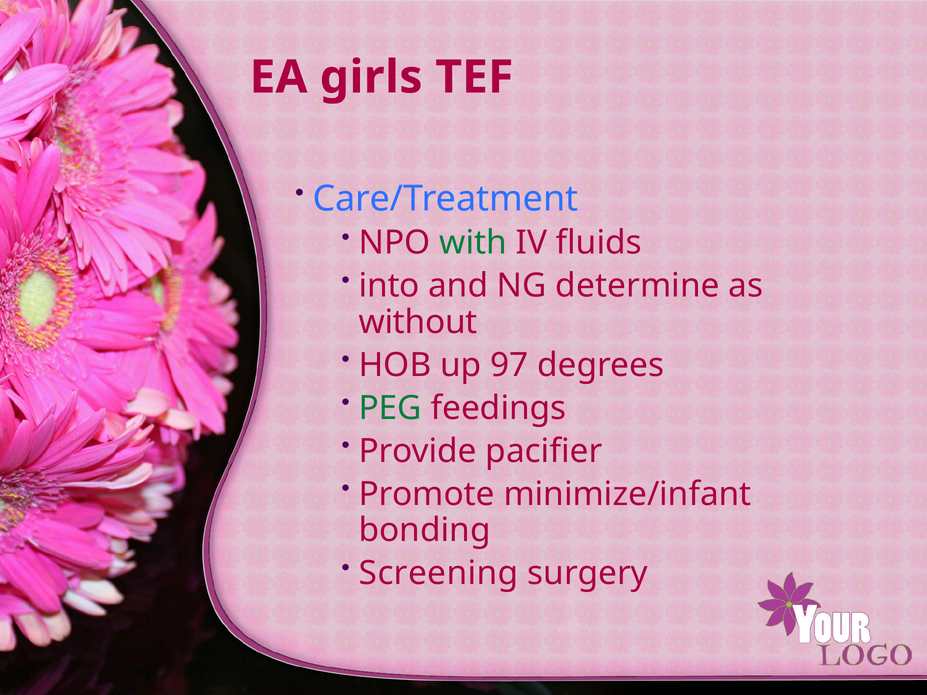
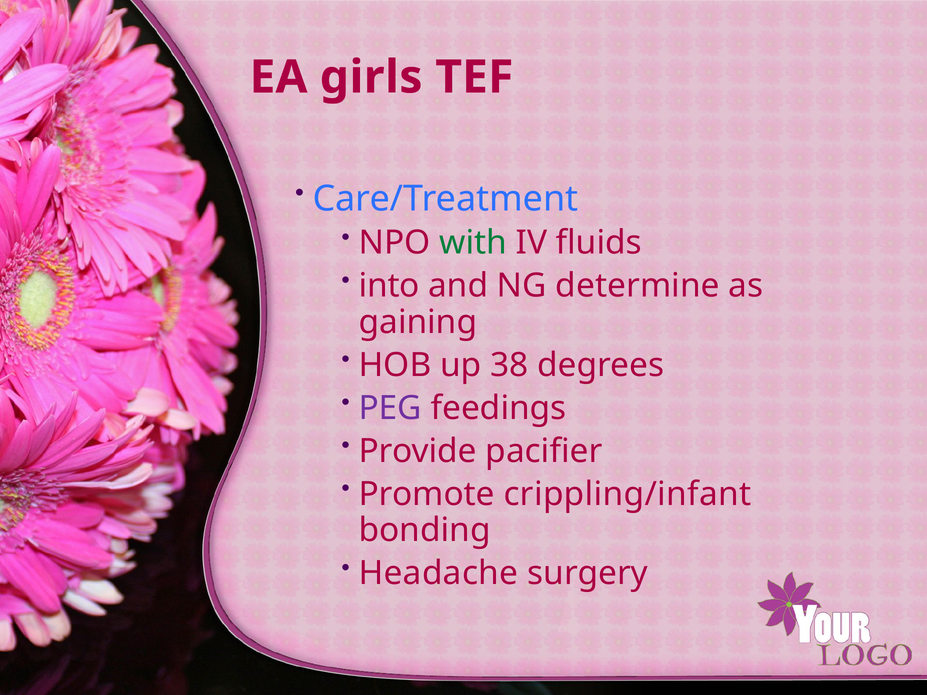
without: without -> gaining
97: 97 -> 38
PEG colour: green -> purple
minimize/infant: minimize/infant -> crippling/infant
Screening: Screening -> Headache
